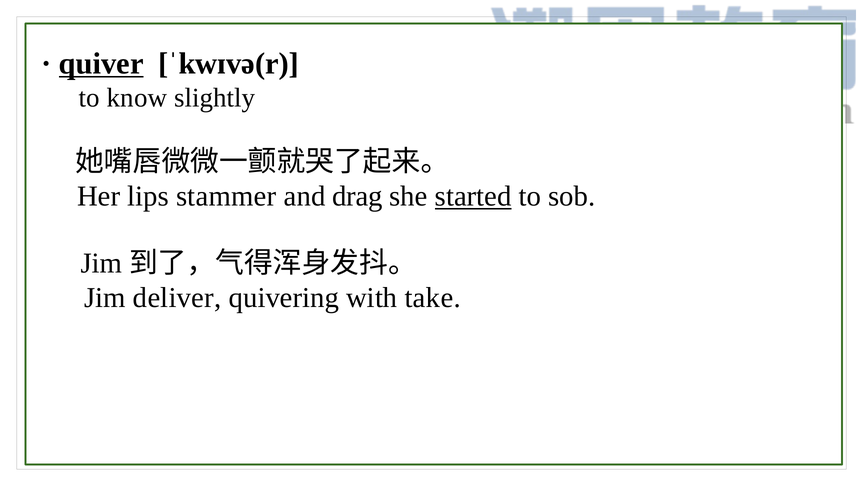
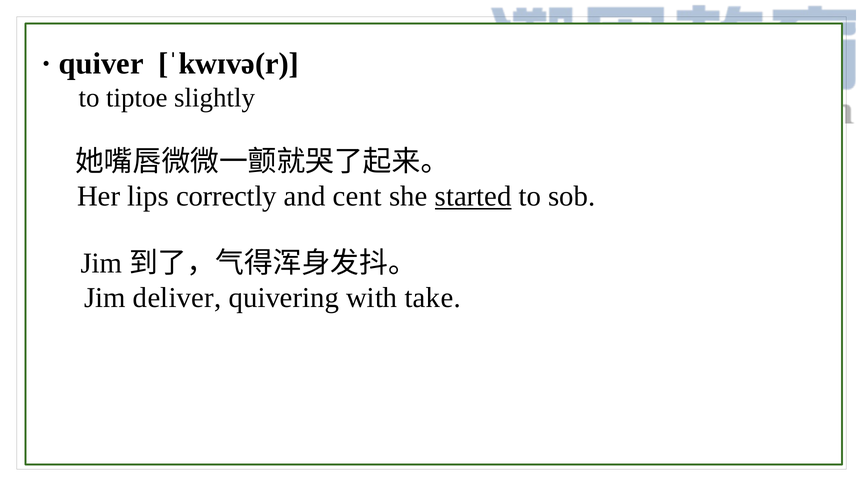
quiver underline: present -> none
know: know -> tiptoe
stammer: stammer -> correctly
drag: drag -> cent
